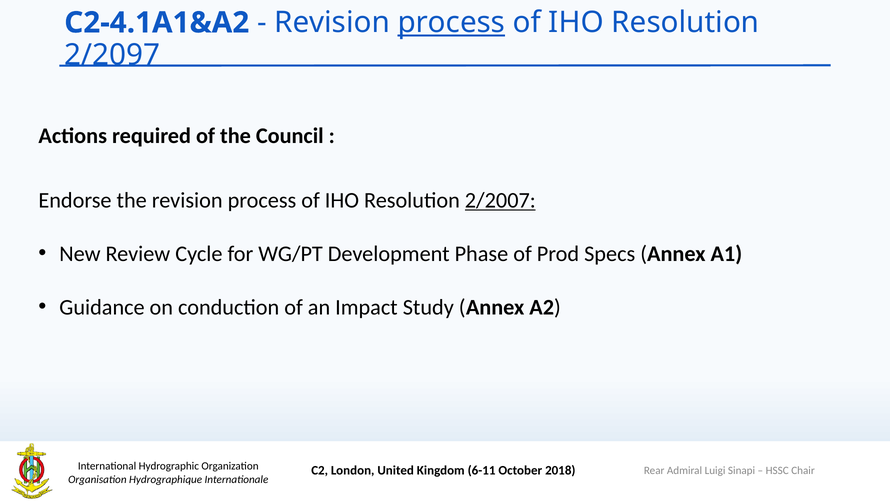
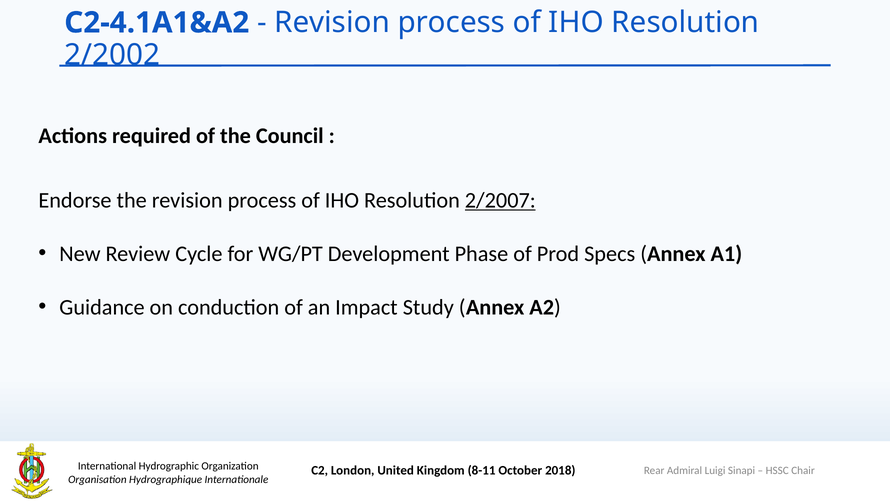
process at (451, 23) underline: present -> none
2/2097: 2/2097 -> 2/2002
6-11: 6-11 -> 8-11
